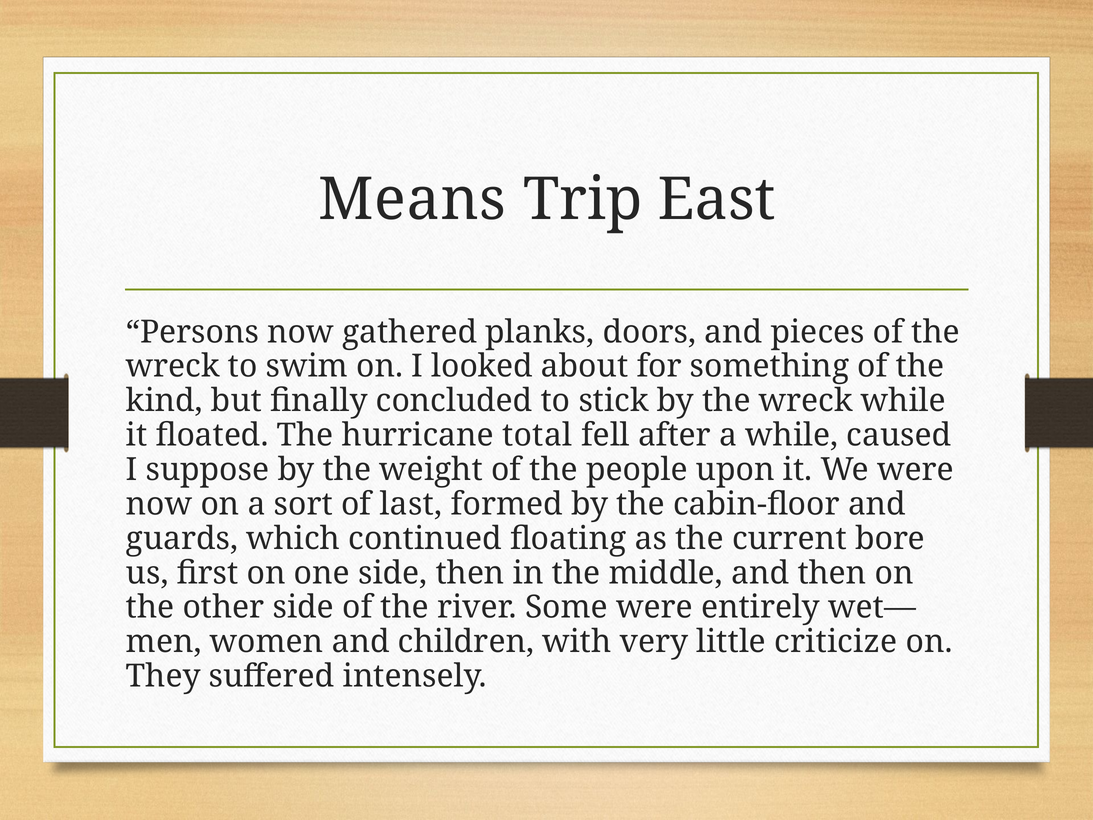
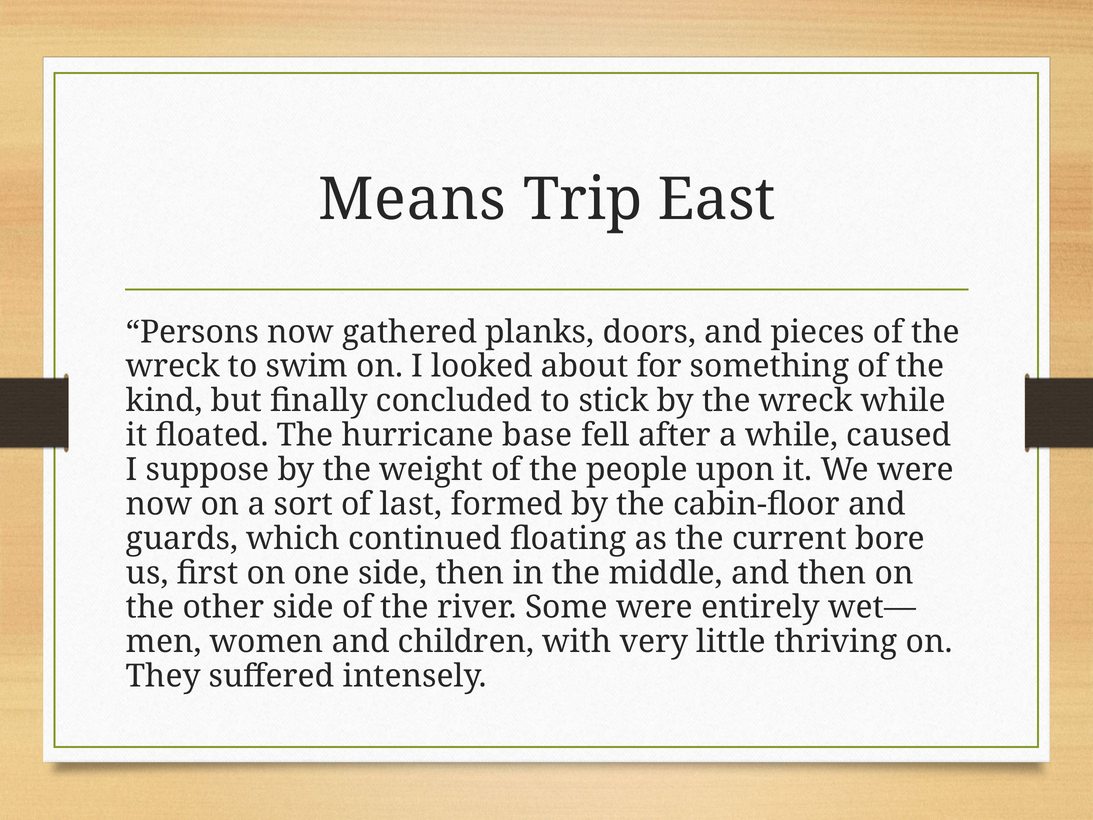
total: total -> base
criticize: criticize -> thriving
